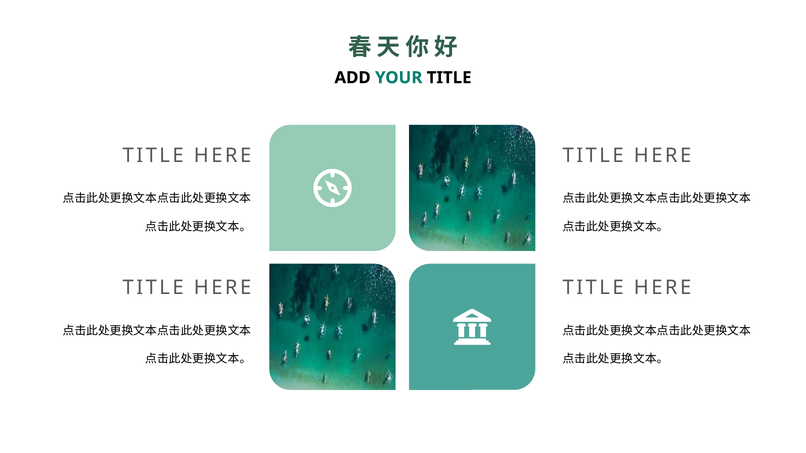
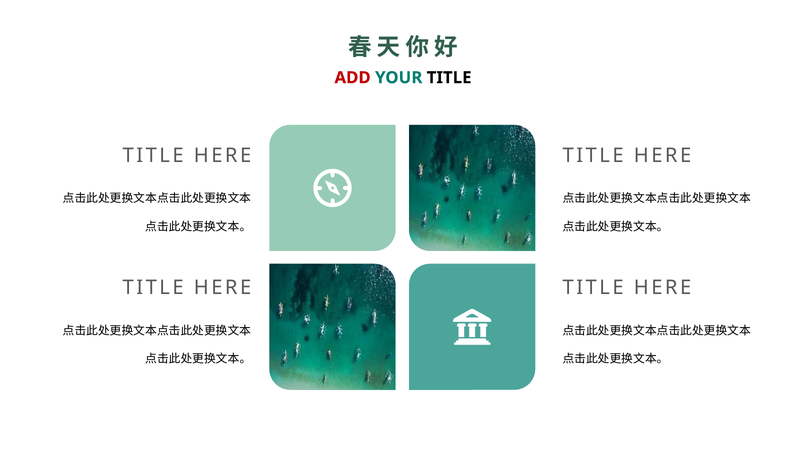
ADD colour: black -> red
